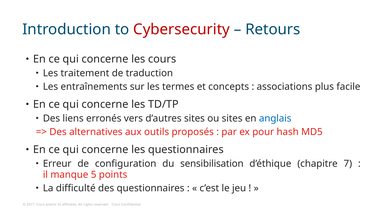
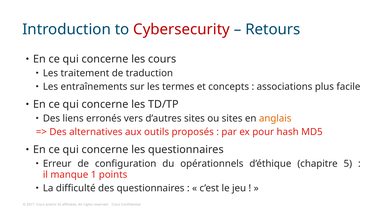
anglais colour: blue -> orange
sensibilisation: sensibilisation -> opérationnels
7: 7 -> 5
5: 5 -> 1
